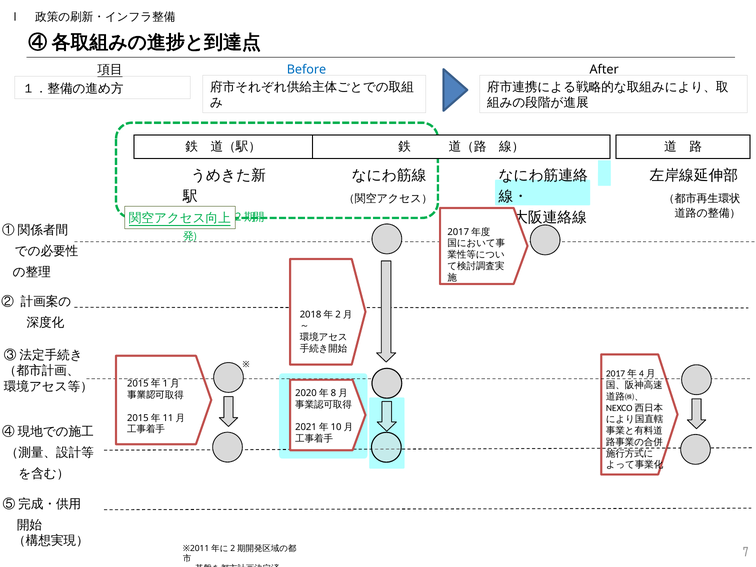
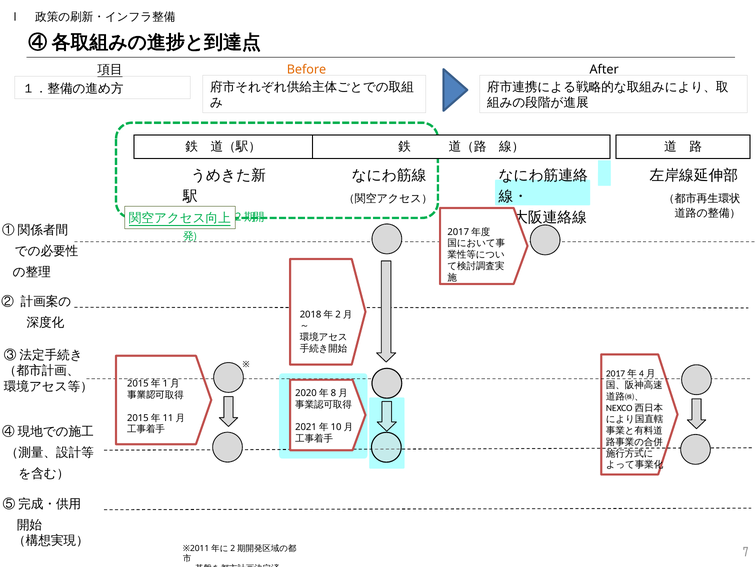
Before colour: blue -> orange
